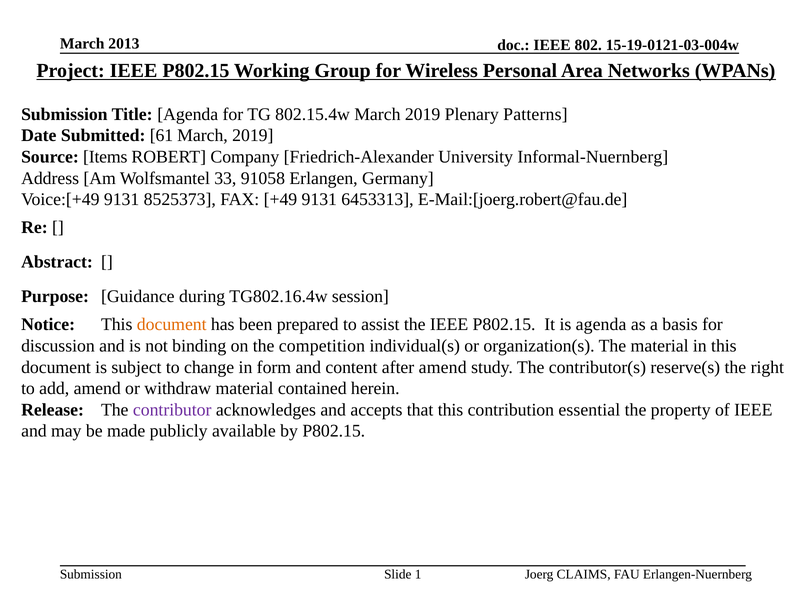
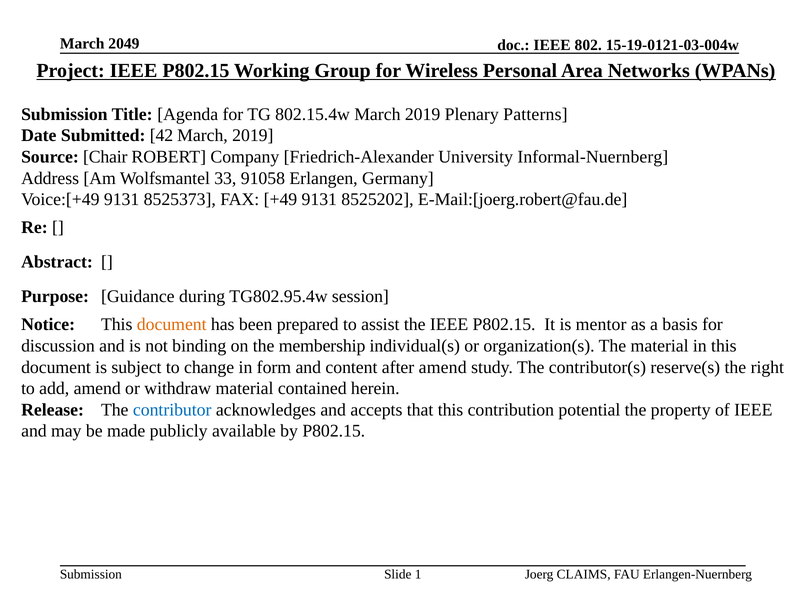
2013: 2013 -> 2049
61: 61 -> 42
Items: Items -> Chair
6453313: 6453313 -> 8525202
TG802.16.4w: TG802.16.4w -> TG802.95.4w
is agenda: agenda -> mentor
competition: competition -> membership
contributor colour: purple -> blue
essential: essential -> potential
